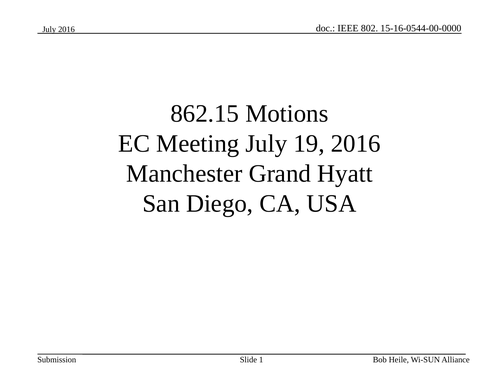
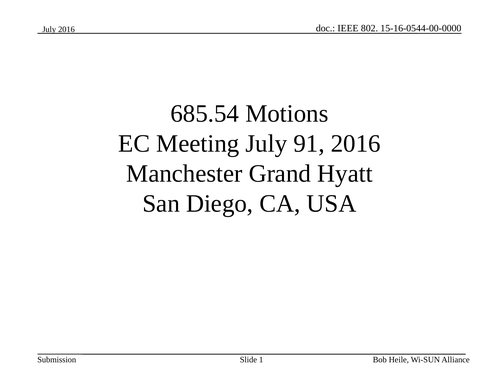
862.15: 862.15 -> 685.54
19: 19 -> 91
